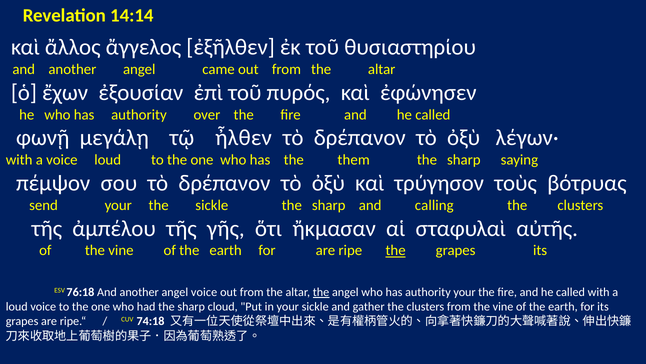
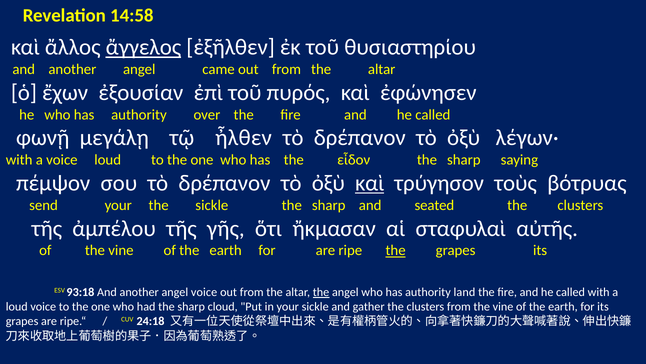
14:14: 14:14 -> 14:58
ἄγγελος underline: none -> present
them: them -> εἶδον
καὶ at (370, 183) underline: none -> present
calling: calling -> seated
76:18: 76:18 -> 93:18
authority your: your -> land
74:18: 74:18 -> 24:18
